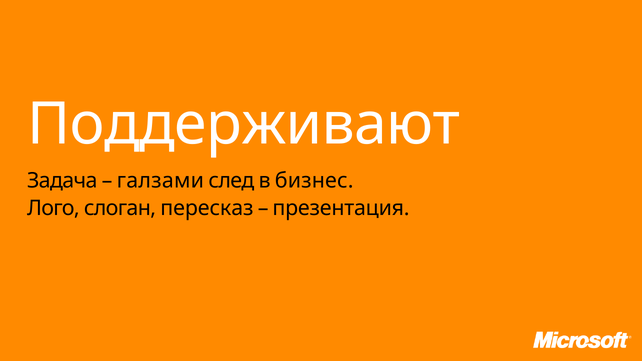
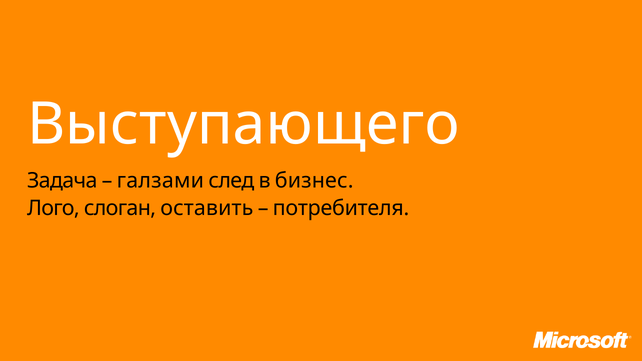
Поддерживают: Поддерживают -> Выступающего
пересказ: пересказ -> оставить
презентация: презентация -> потребителя
